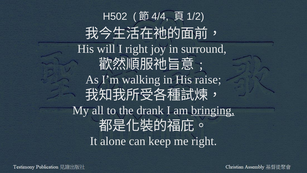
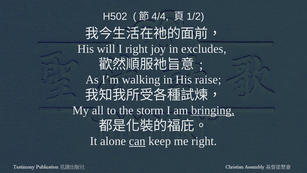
surround: surround -> excludes
drank: drank -> storm
can underline: none -> present
